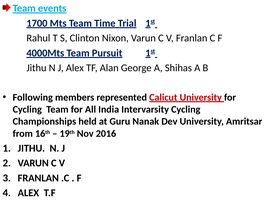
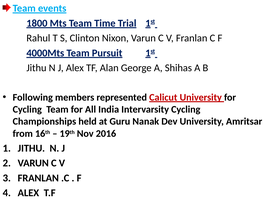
1700: 1700 -> 1800
